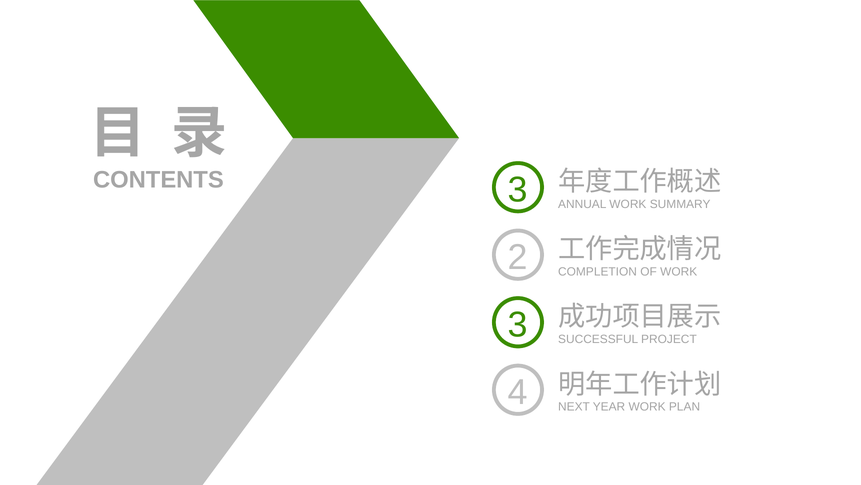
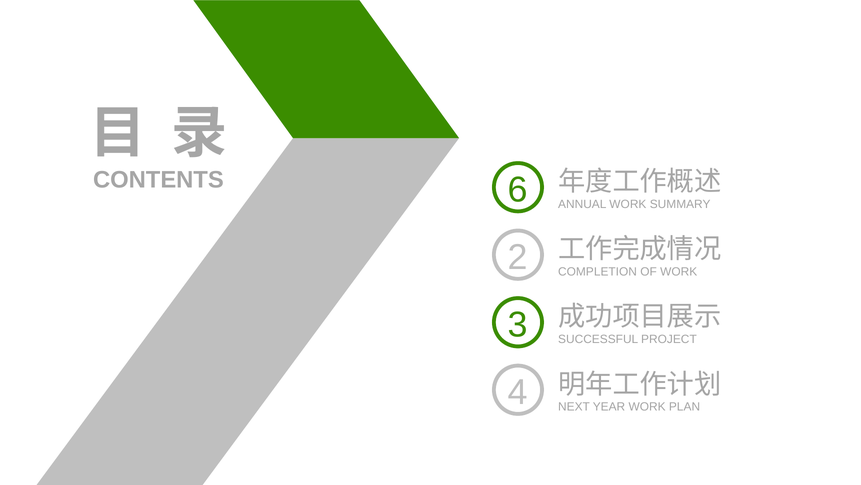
3 at (518, 189): 3 -> 6
